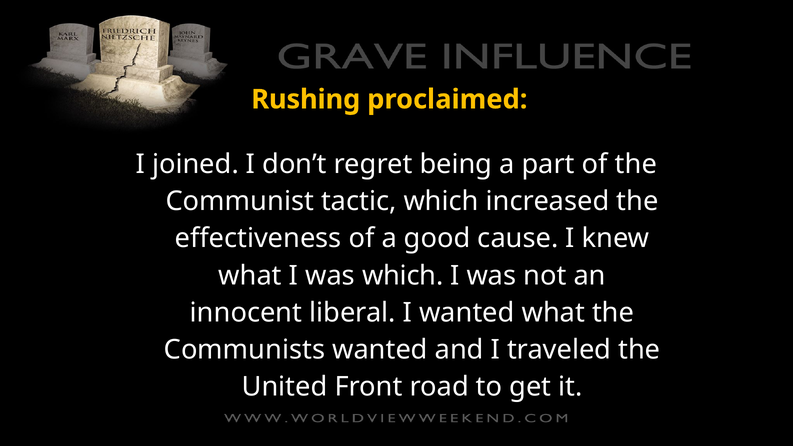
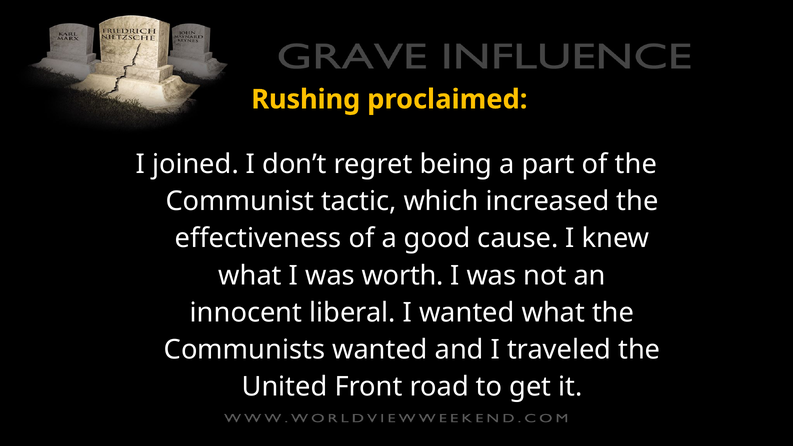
was which: which -> worth
